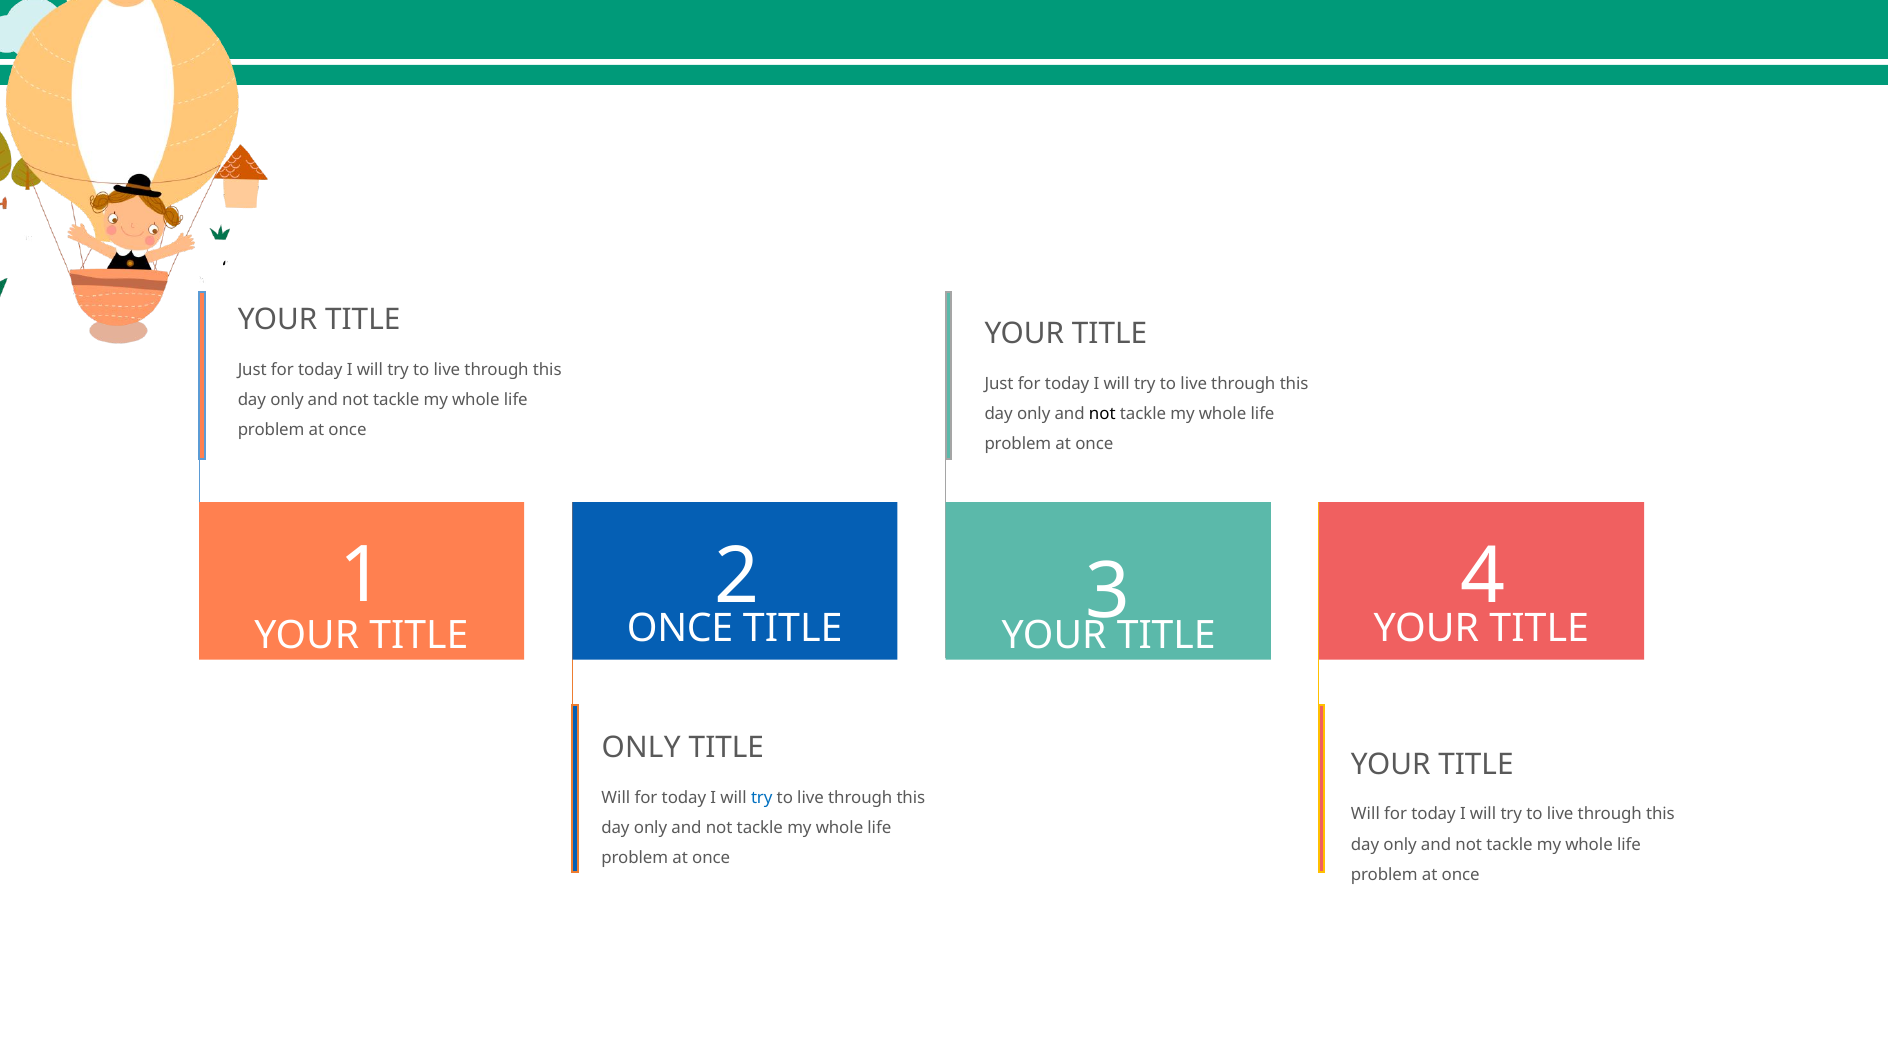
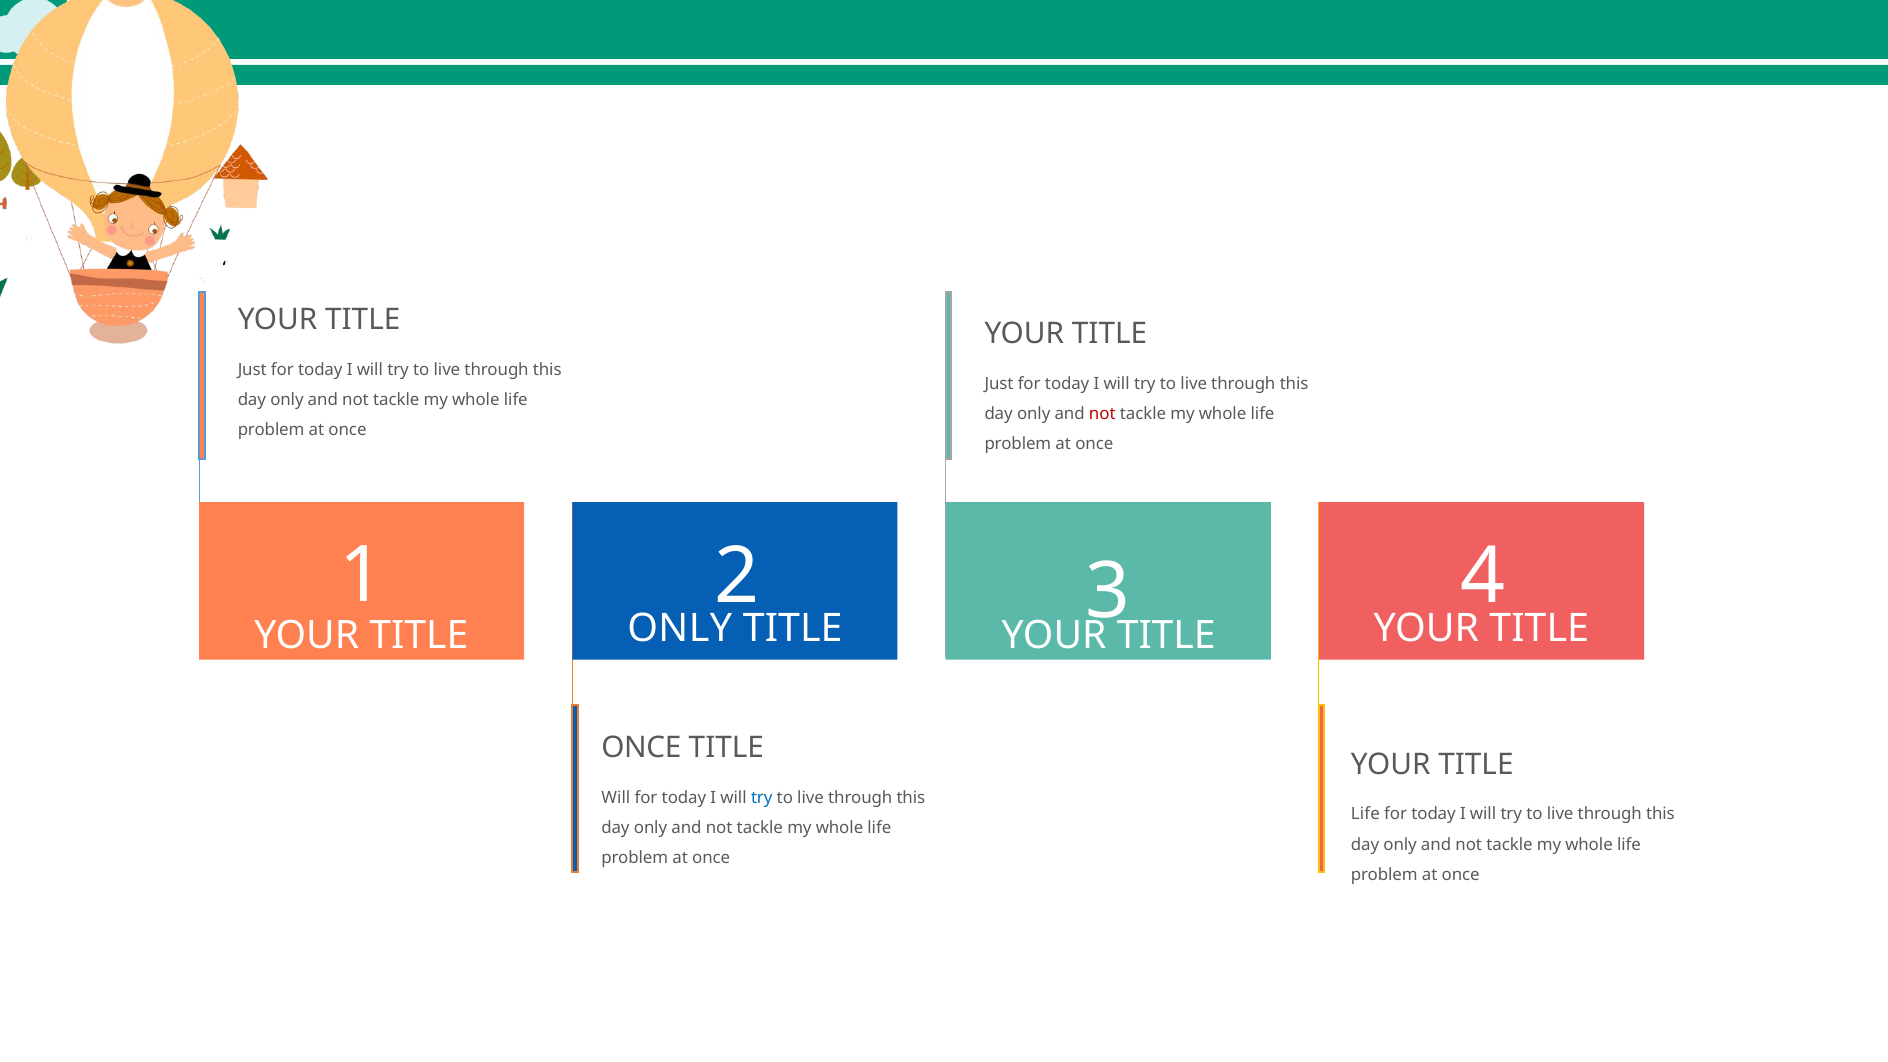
not at (1102, 414) colour: black -> red
ONCE at (680, 628): ONCE -> ONLY
ONLY at (641, 748): ONLY -> ONCE
Will at (1365, 814): Will -> Life
